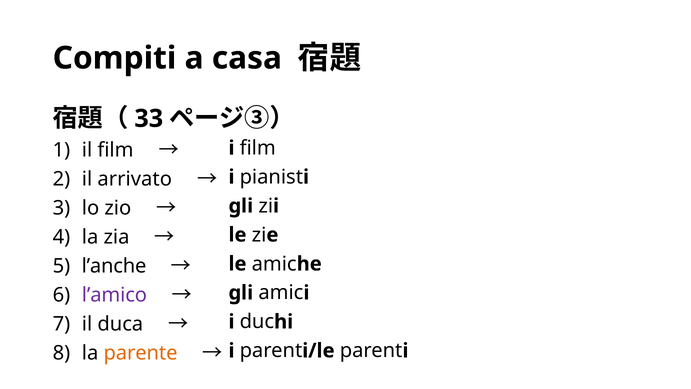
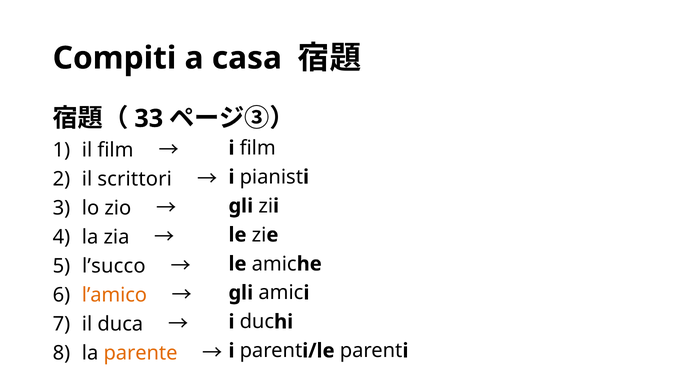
arrivato: arrivato -> scrittori
l’anche: l’anche -> l’succo
l’amico colour: purple -> orange
